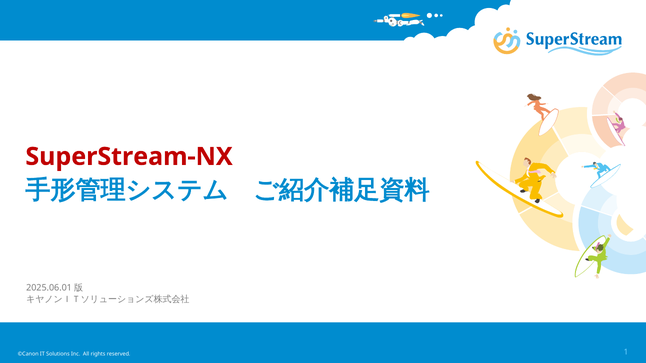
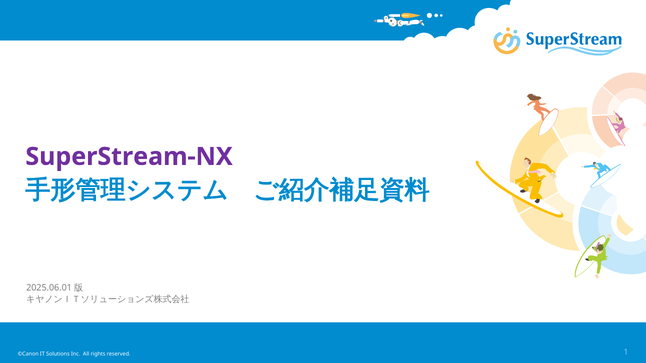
SuperStream-NX colour: red -> purple
